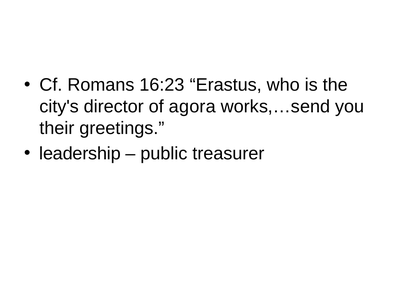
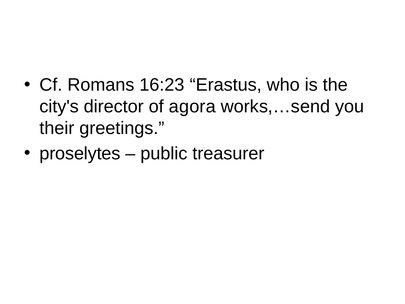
leadership: leadership -> proselytes
